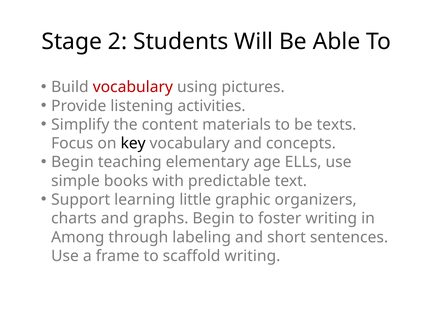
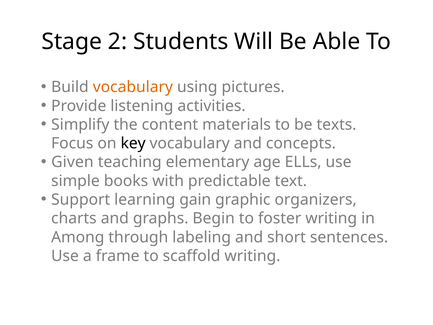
vocabulary at (133, 87) colour: red -> orange
Begin at (72, 162): Begin -> Given
little: little -> gain
